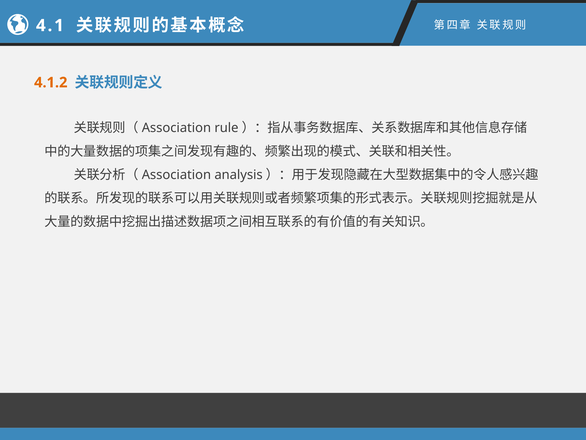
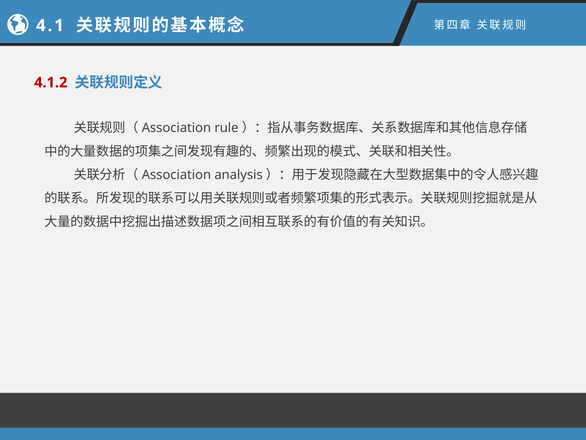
4.1.2 colour: orange -> red
